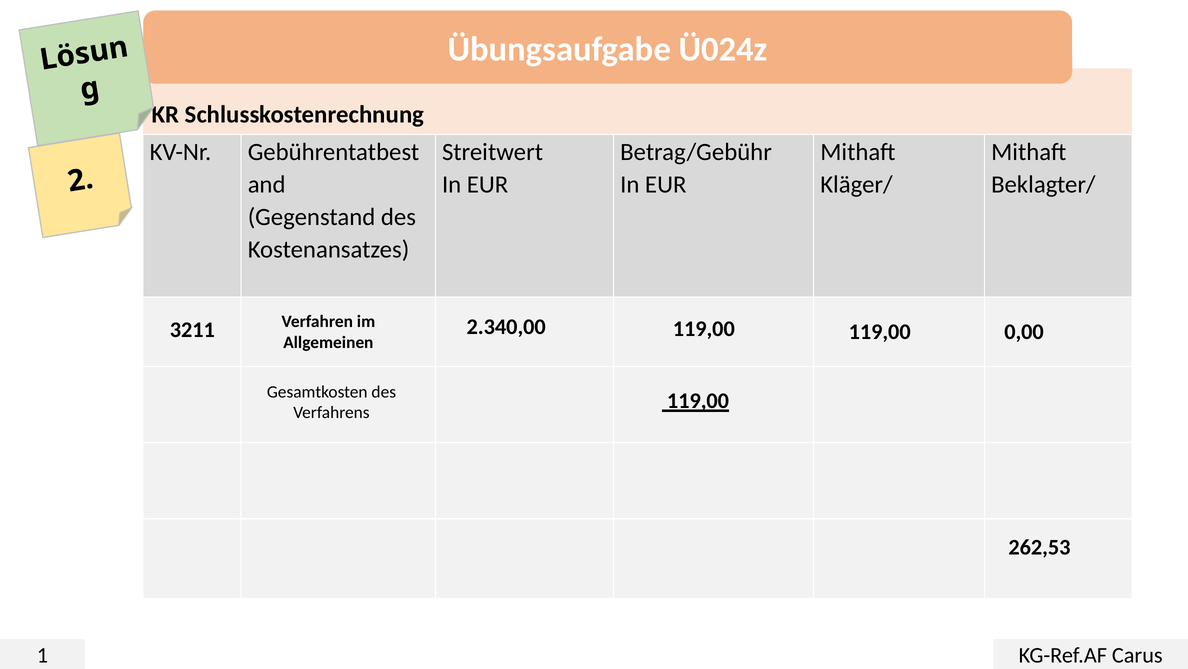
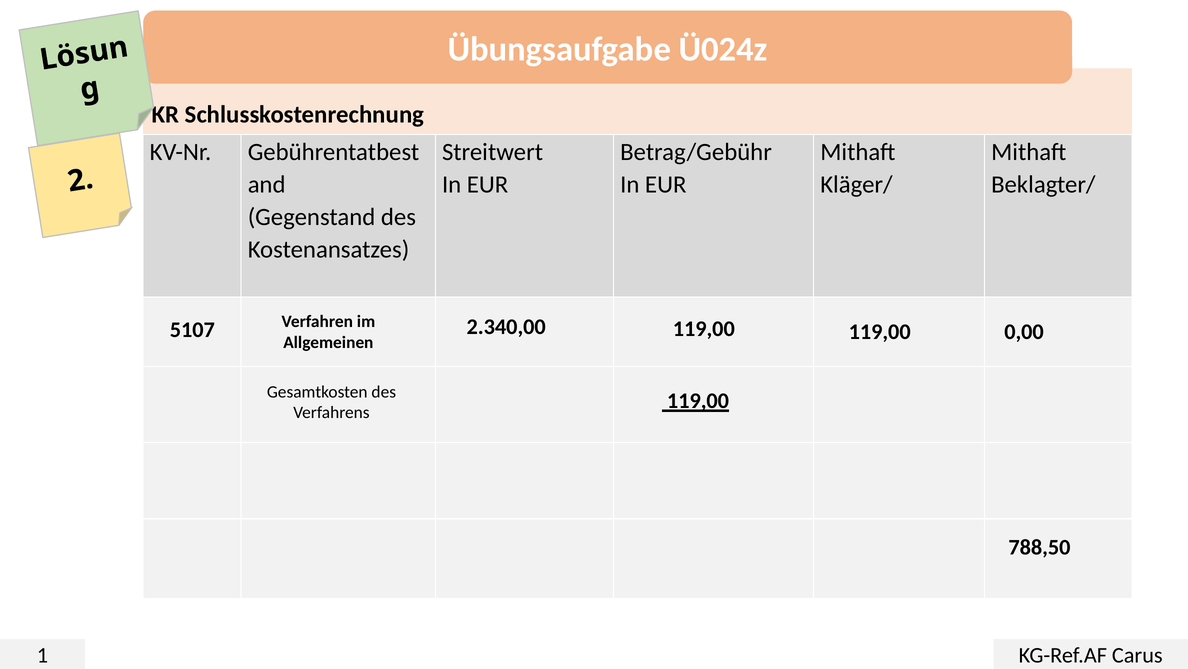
3211: 3211 -> 5107
262,53: 262,53 -> 788,50
